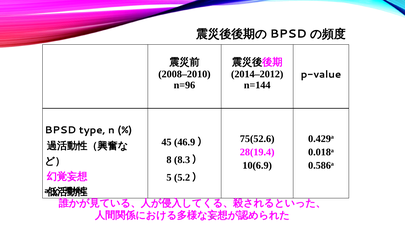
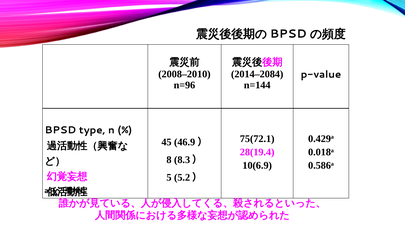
2014–2012: 2014–2012 -> 2014–2084
75(52.6: 75(52.6 -> 75(72.1
